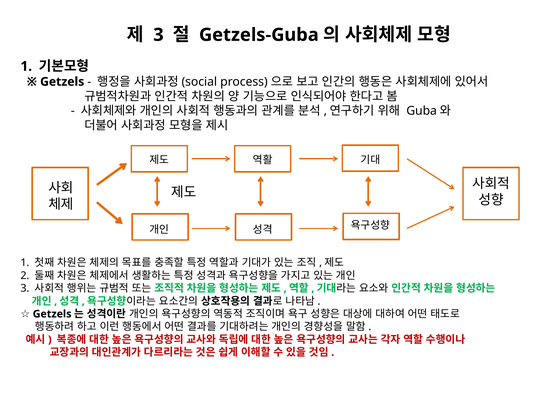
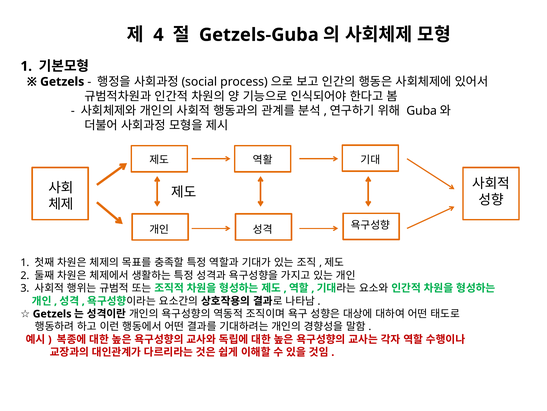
3 at (158, 35): 3 -> 4
